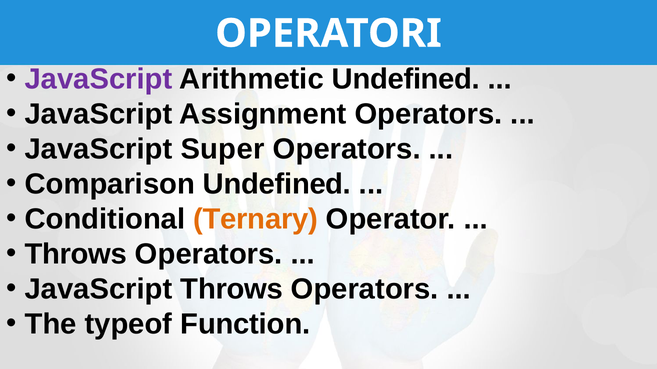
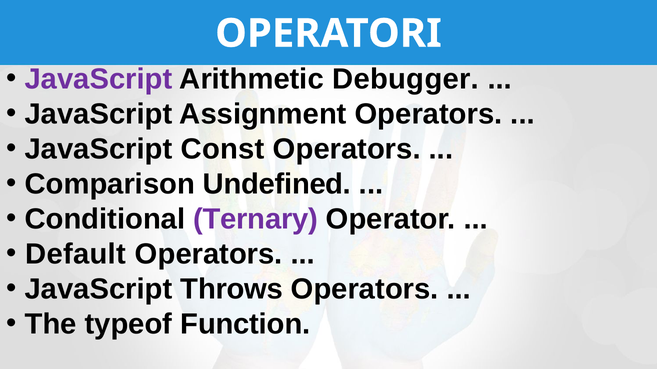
Arithmetic Undefined: Undefined -> Debugger
Super: Super -> Const
Ternary colour: orange -> purple
Throws at (76, 254): Throws -> Default
